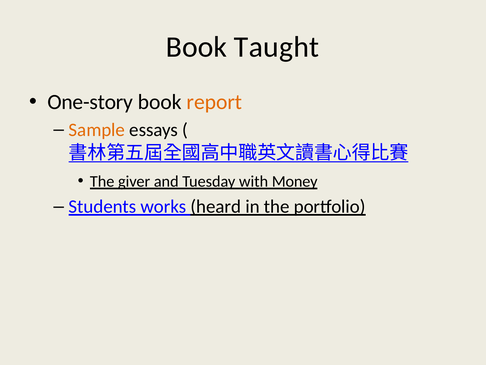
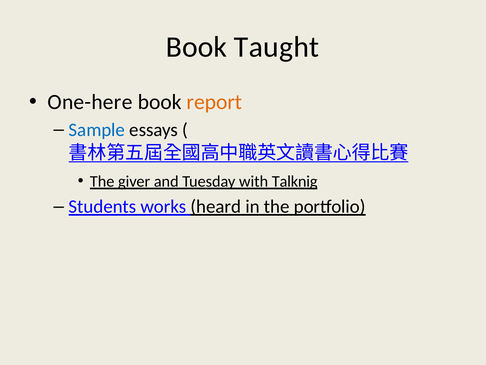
One-story: One-story -> One-here
Sample colour: orange -> blue
Money: Money -> Talknig
